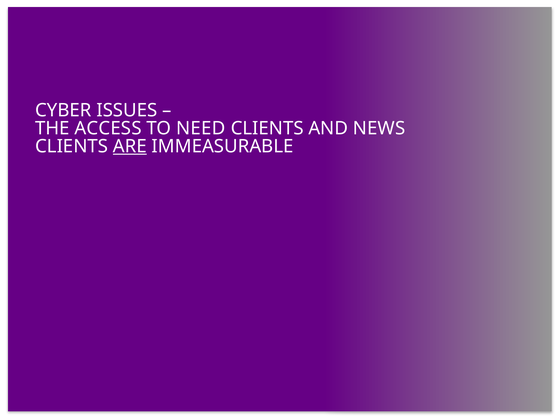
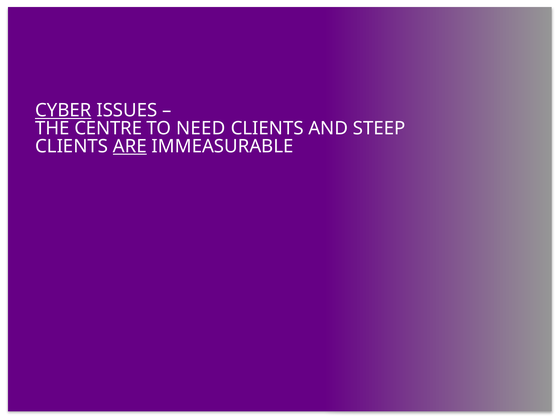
CYBER underline: none -> present
ACCESS: ACCESS -> CENTRE
NEWS: NEWS -> STEEP
